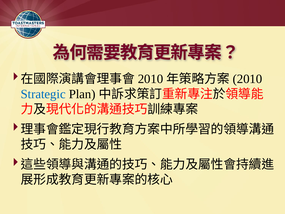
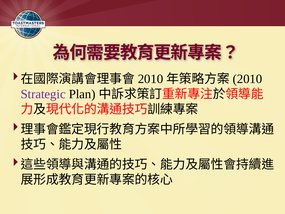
Strategic colour: blue -> purple
